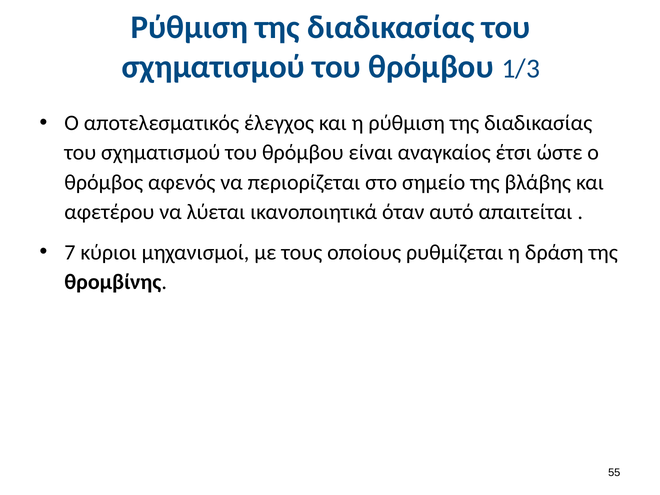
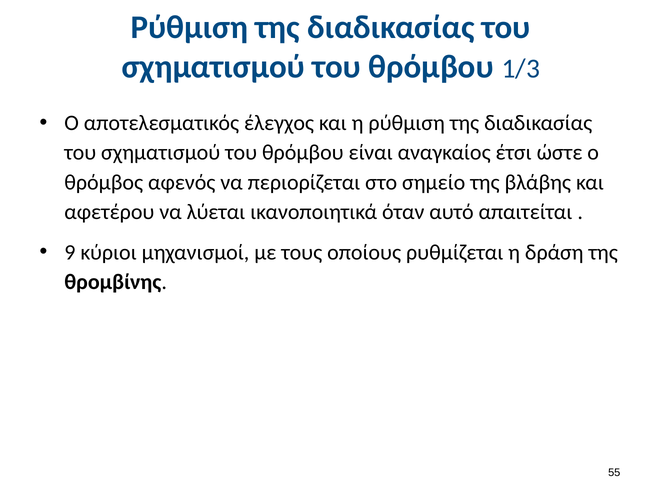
7: 7 -> 9
